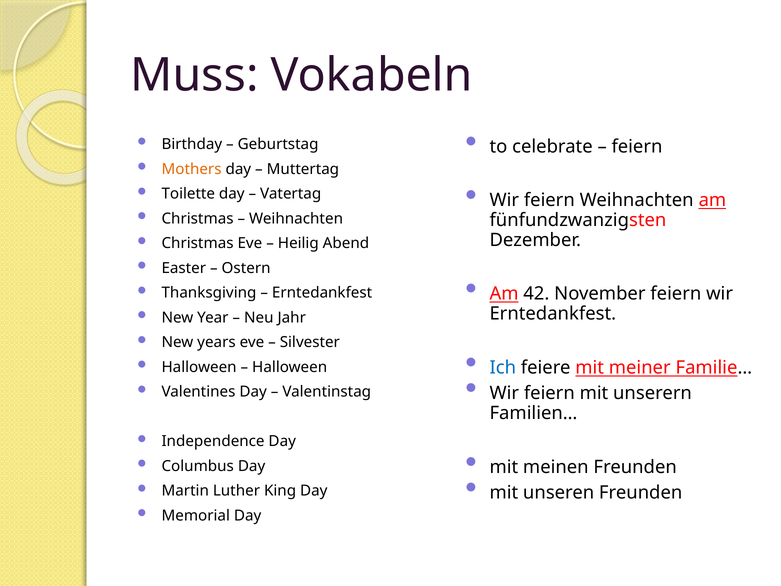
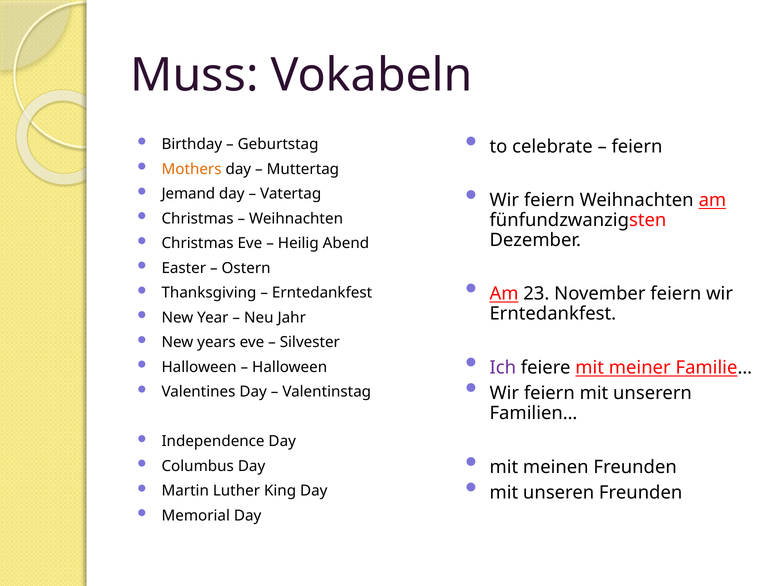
Toilette: Toilette -> Jemand
42: 42 -> 23
Ich colour: blue -> purple
